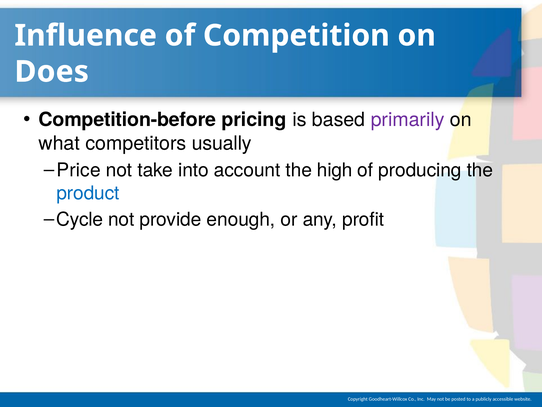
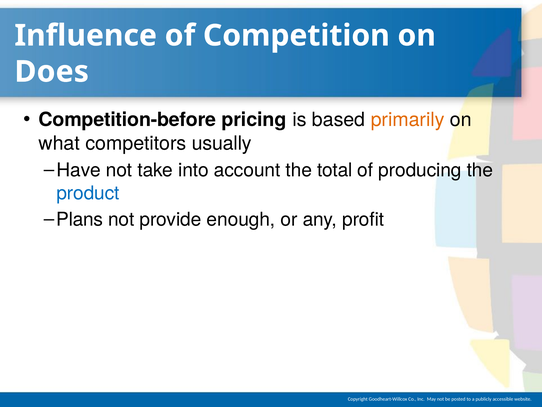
primarily colour: purple -> orange
Price: Price -> Have
high: high -> total
Cycle: Cycle -> Plans
